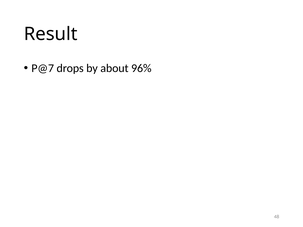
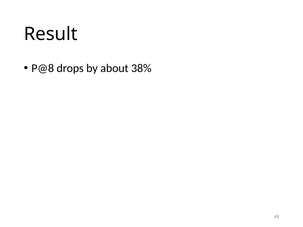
P@7: P@7 -> P@8
96%: 96% -> 38%
